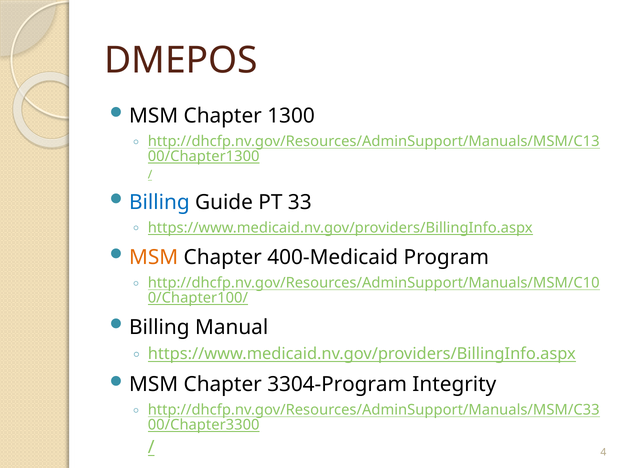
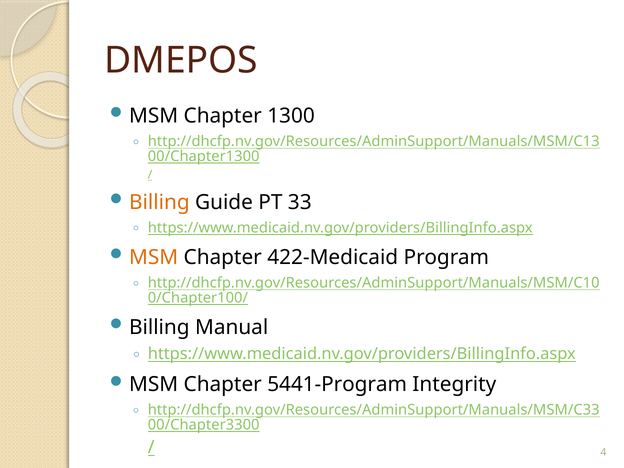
Billing at (159, 202) colour: blue -> orange
400-Medicaid: 400-Medicaid -> 422-Medicaid
3304-Program: 3304-Program -> 5441-Program
